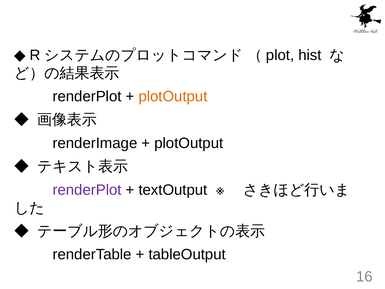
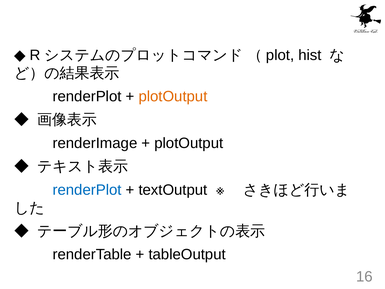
renderPlot at (87, 190) colour: purple -> blue
